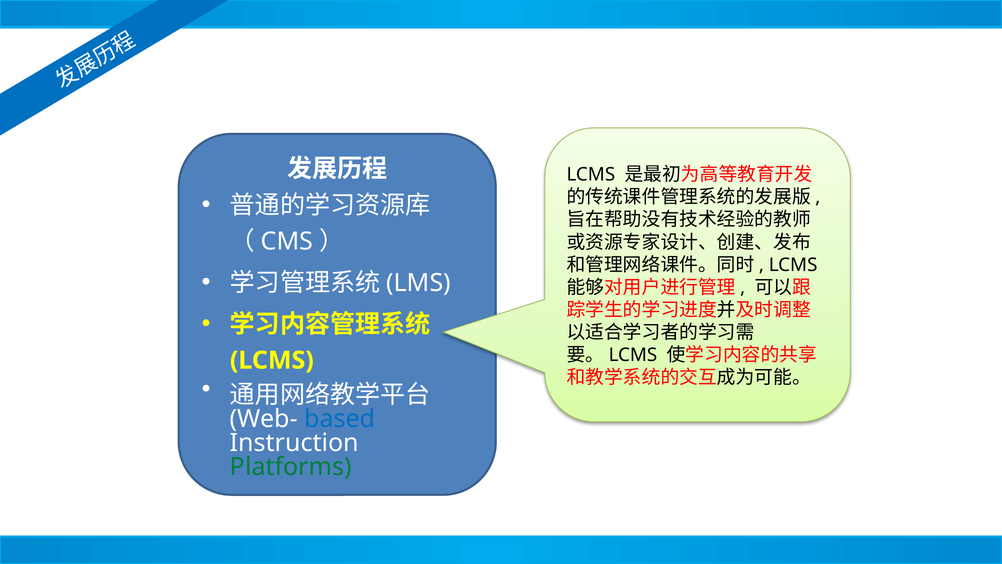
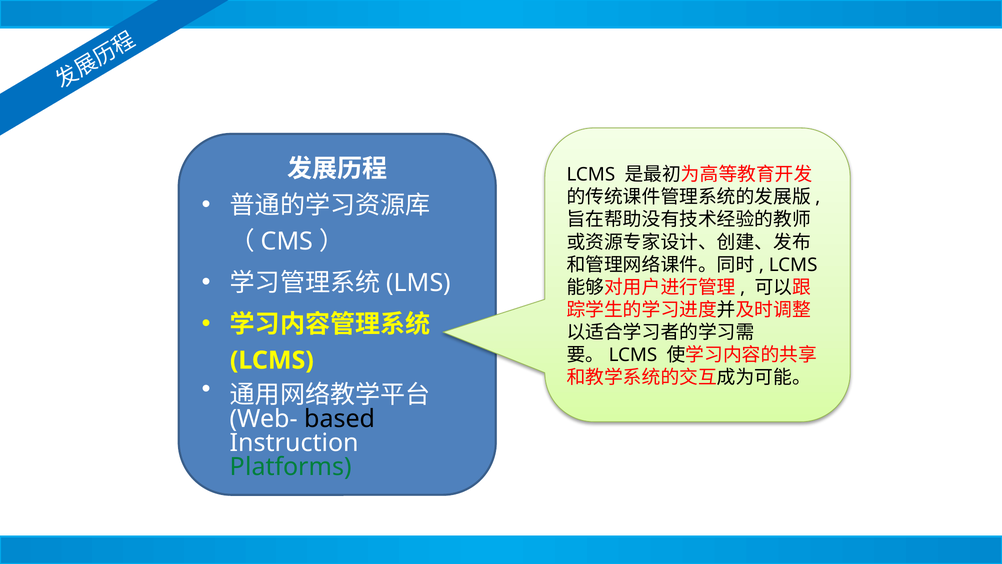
based colour: blue -> black
